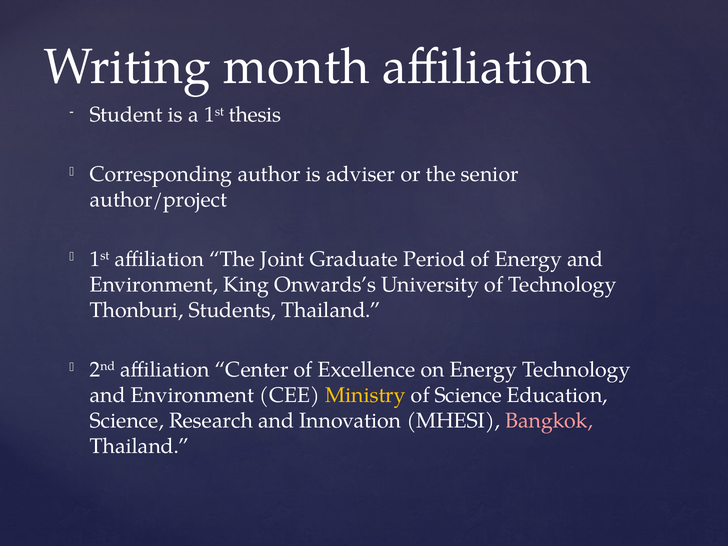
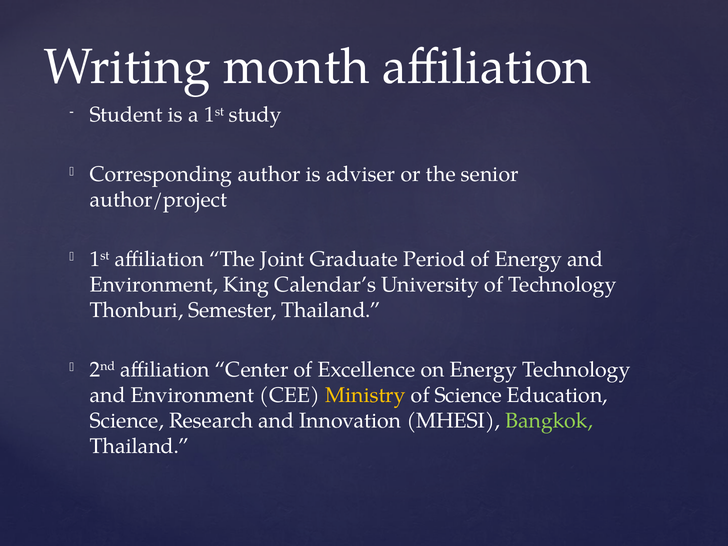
thesis: thesis -> study
Onwards’s: Onwards’s -> Calendar’s
Students: Students -> Semester
Bangkok colour: pink -> light green
